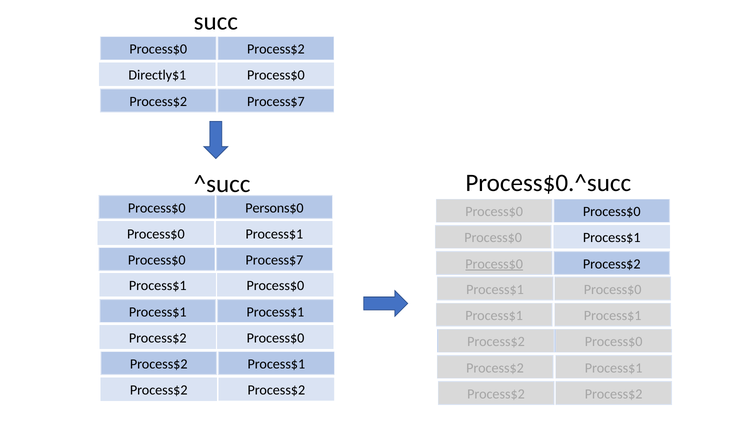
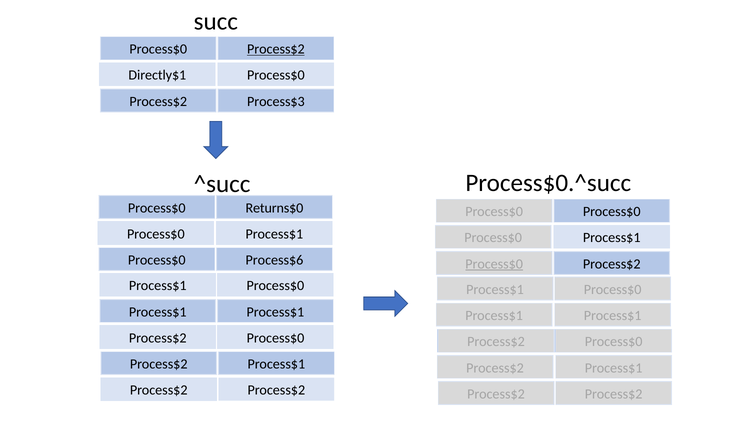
Process$2 at (276, 49) underline: none -> present
Process$7 at (276, 102): Process$7 -> Process$3
Persons$0: Persons$0 -> Returns$0
Process$7 at (274, 261): Process$7 -> Process$6
